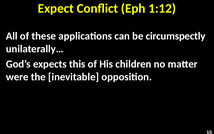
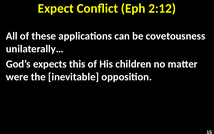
1:12: 1:12 -> 2:12
circumspectly: circumspectly -> covetousness
